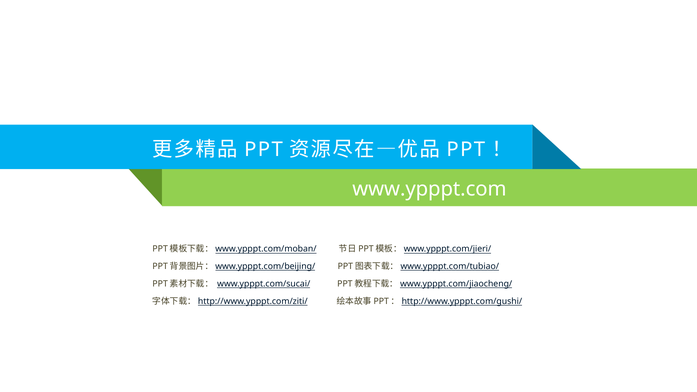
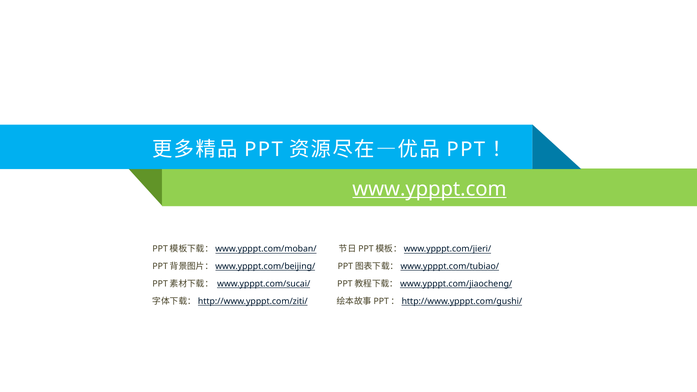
www.ypppt.com underline: none -> present
